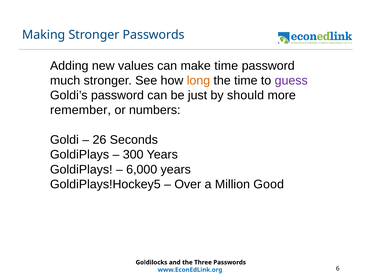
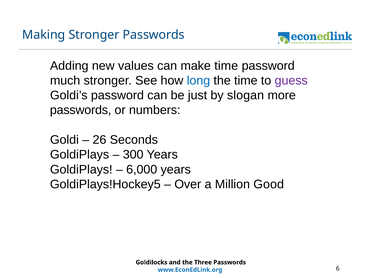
long colour: orange -> blue
should: should -> slogan
remember at (81, 110): remember -> passwords
